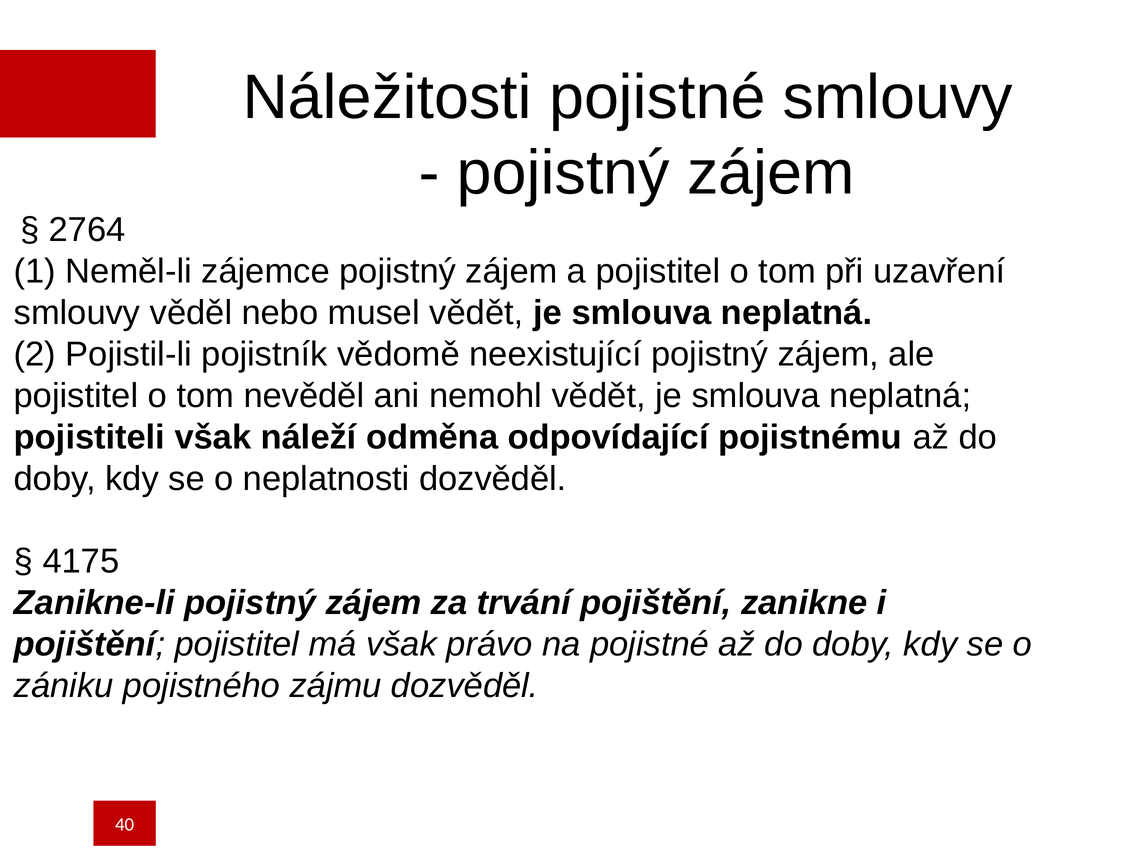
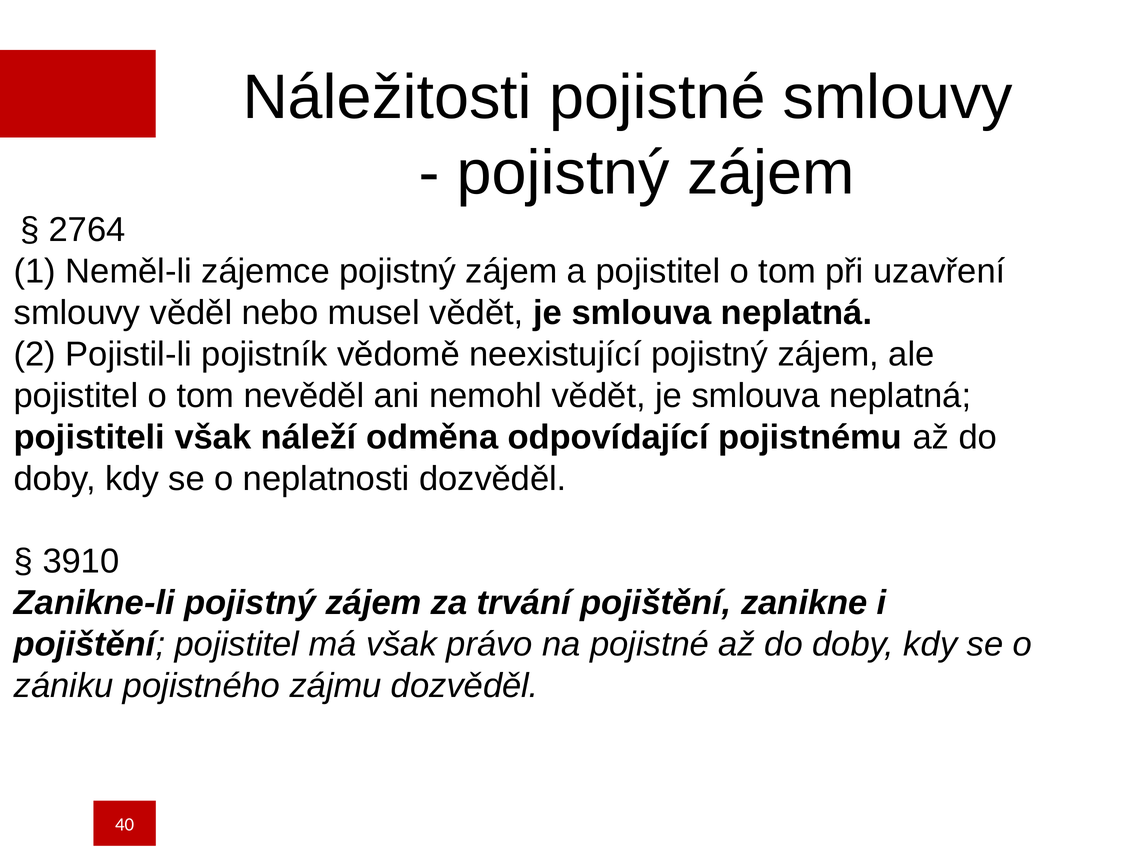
4175: 4175 -> 3910
